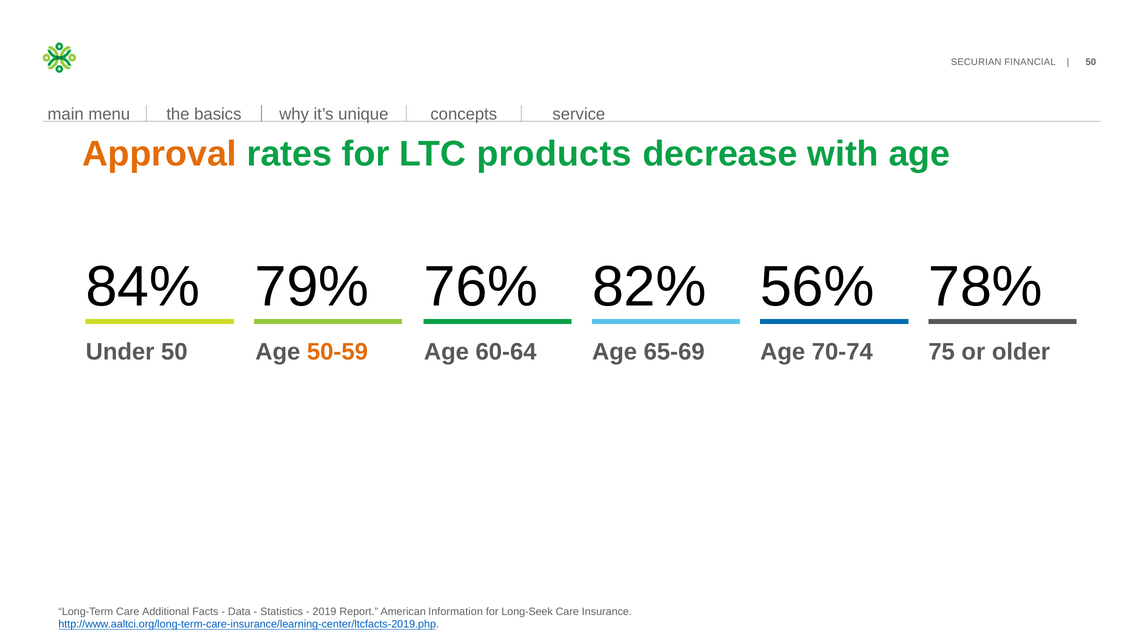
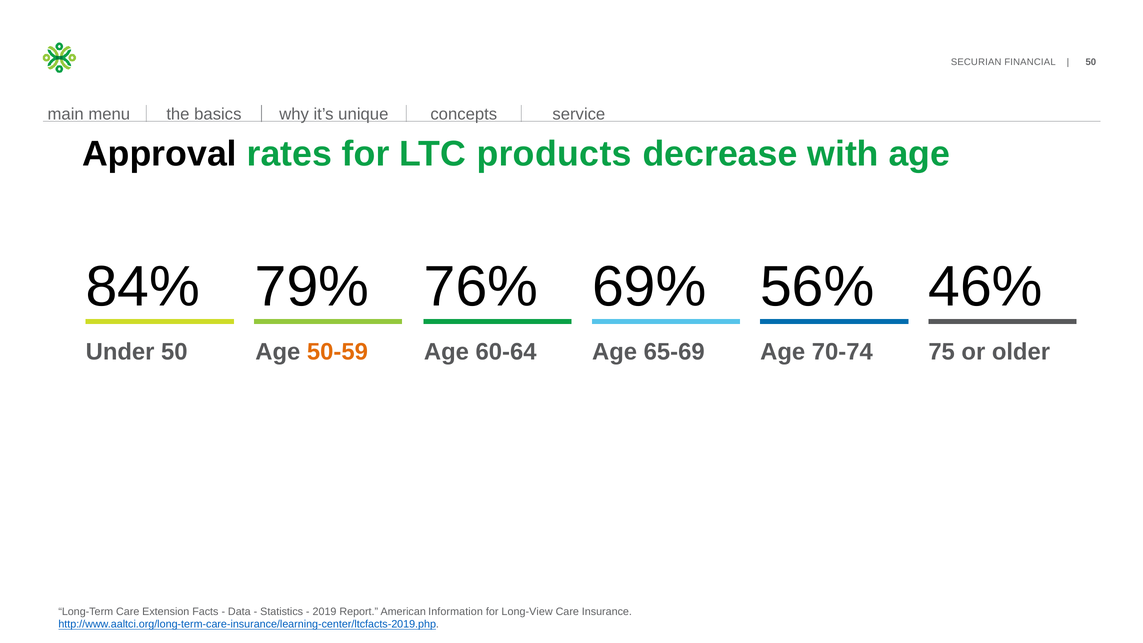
Approval colour: orange -> black
82%: 82% -> 69%
78%: 78% -> 46%
Additional: Additional -> Extension
Long-Seek: Long-Seek -> Long-View
